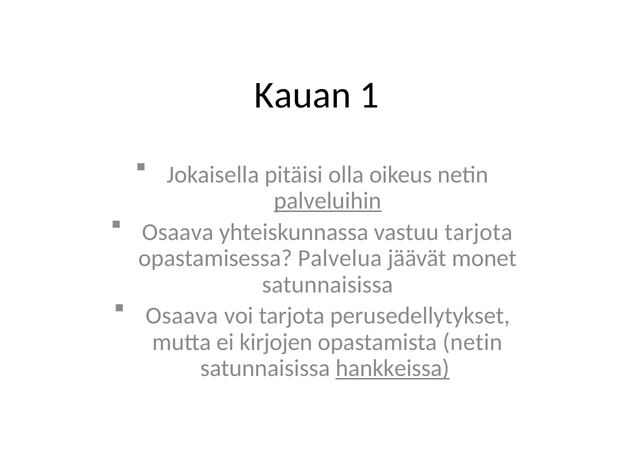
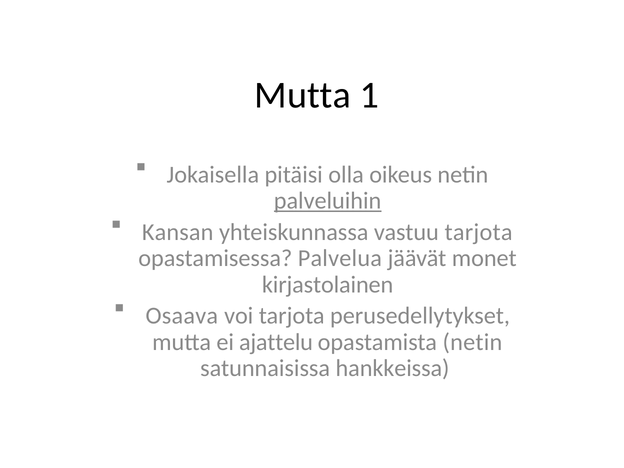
Kauan at (303, 95): Kauan -> Mutta
Osaava at (178, 232): Osaava -> Kansan
satunnaisissa at (328, 285): satunnaisissa -> kirjastolainen
kirjojen: kirjojen -> ajattelu
hankkeissa underline: present -> none
